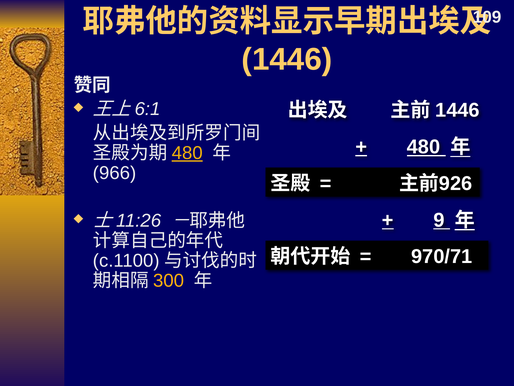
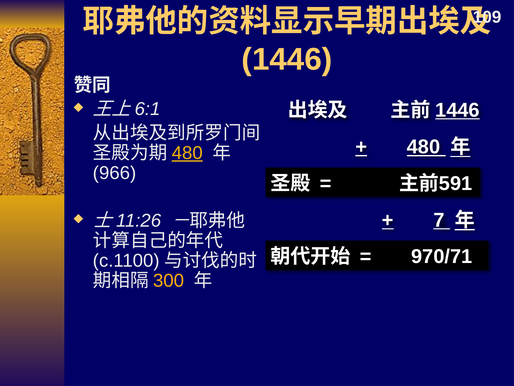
1446 at (457, 110) underline: none -> present
926: 926 -> 591
9: 9 -> 7
